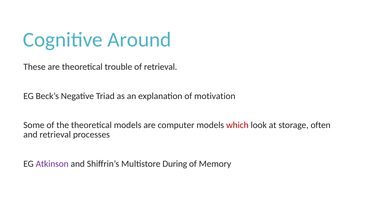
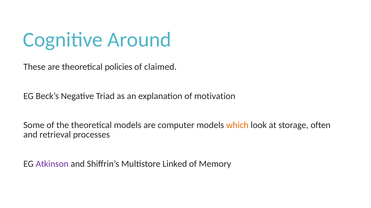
trouble: trouble -> policies
of retrieval: retrieval -> claimed
which colour: red -> orange
During: During -> Linked
